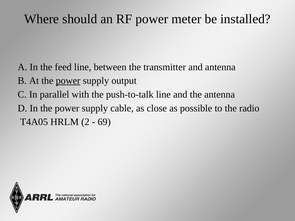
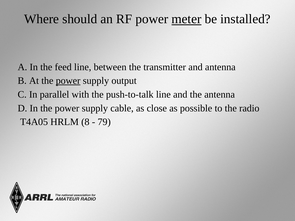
meter underline: none -> present
2: 2 -> 8
69: 69 -> 79
